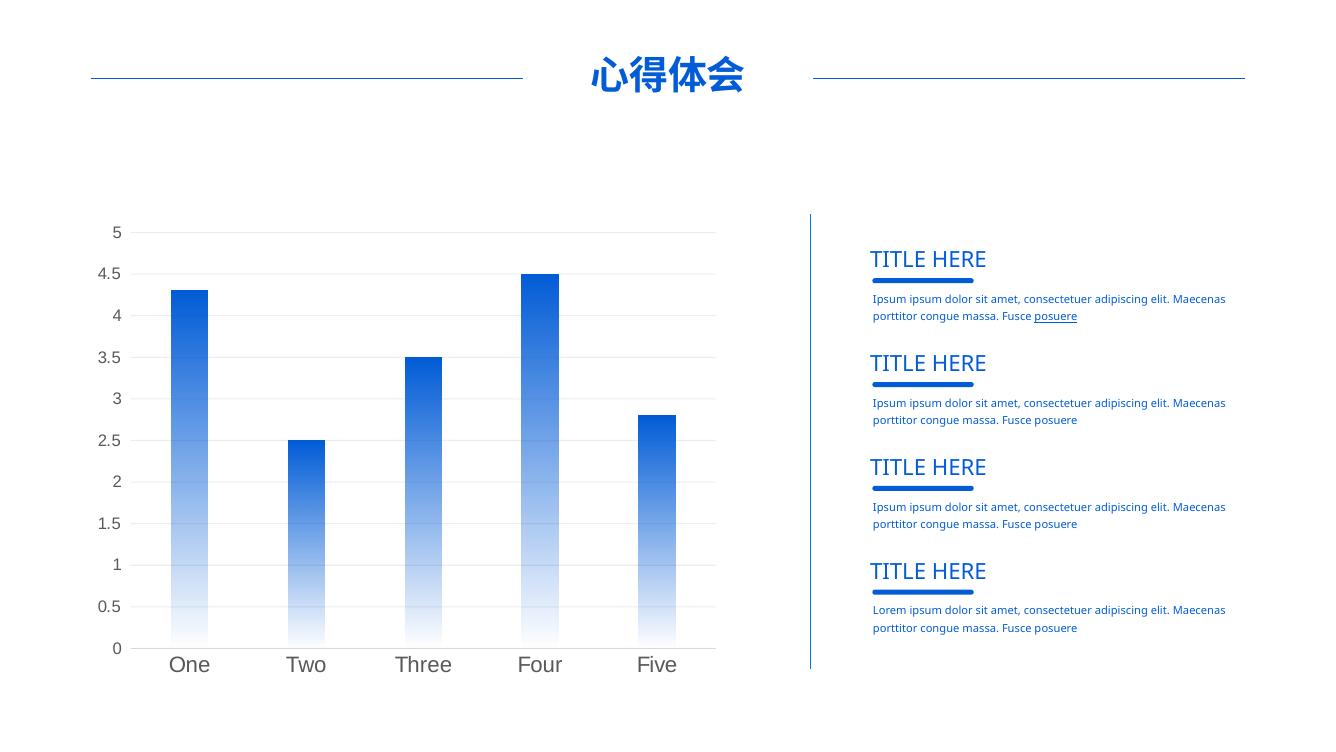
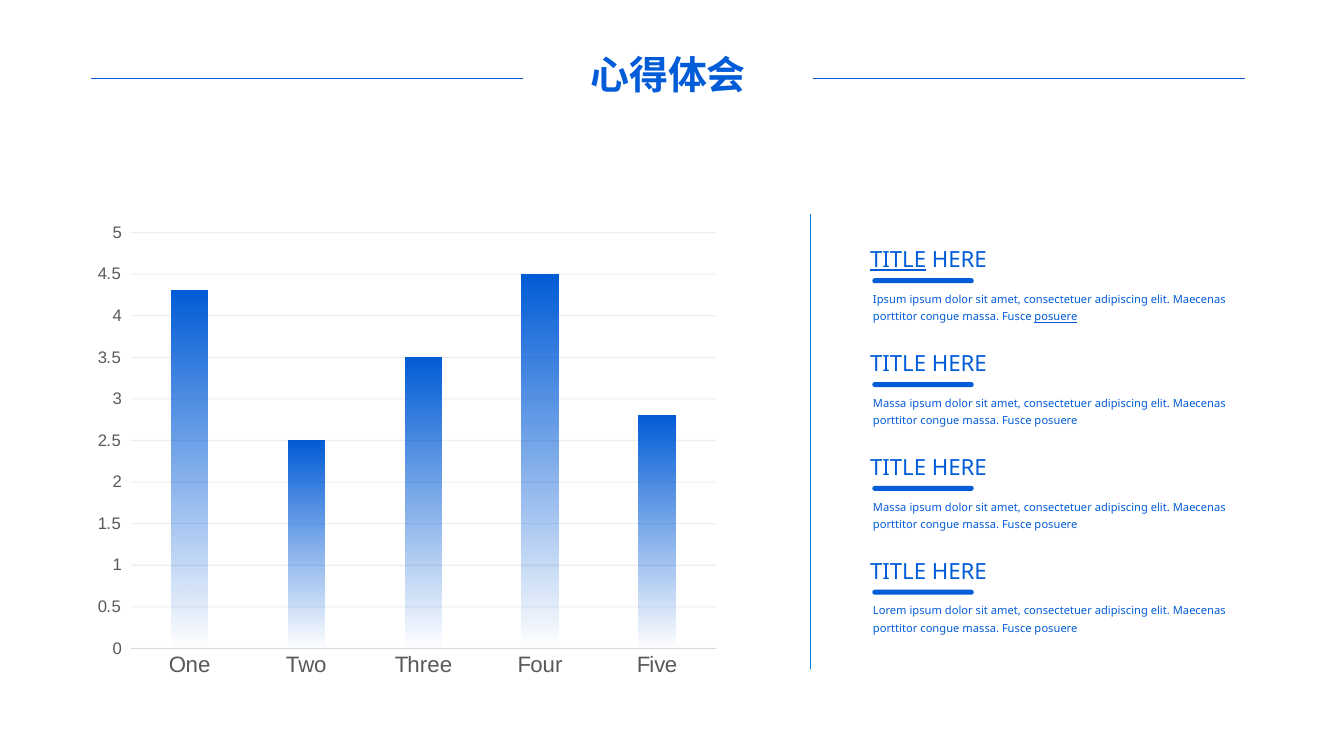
TITLE at (898, 260) underline: none -> present
Ipsum at (890, 403): Ipsum -> Massa
Ipsum at (890, 507): Ipsum -> Massa
